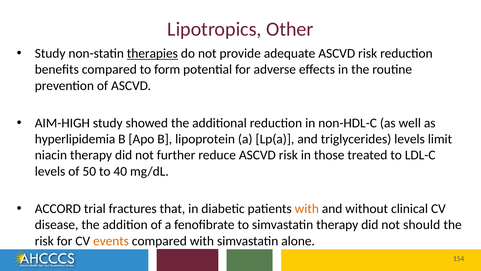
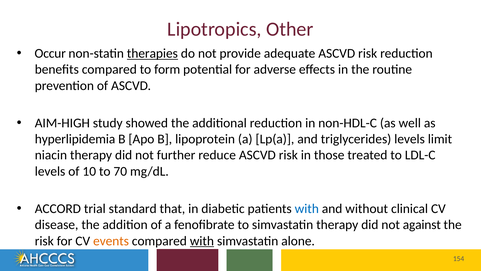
Study at (50, 53): Study -> Occur
50: 50 -> 10
40: 40 -> 70
fractures: fractures -> standard
with at (307, 208) colour: orange -> blue
should: should -> against
with at (202, 241) underline: none -> present
